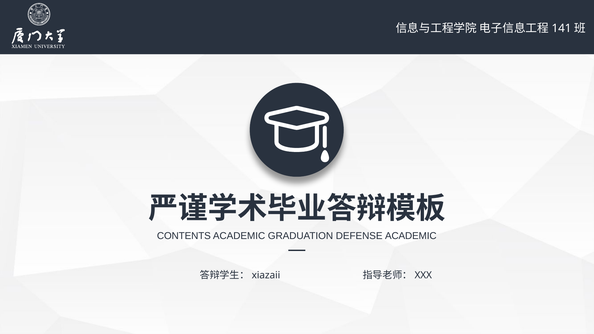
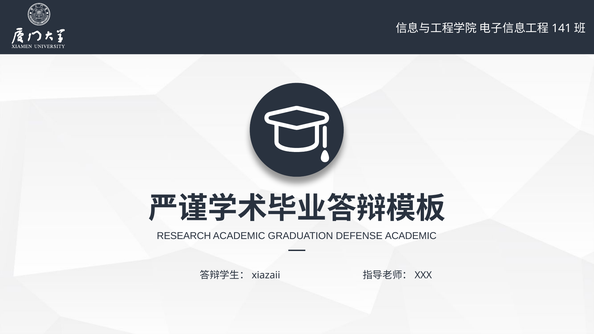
CONTENTS: CONTENTS -> RESEARCH
